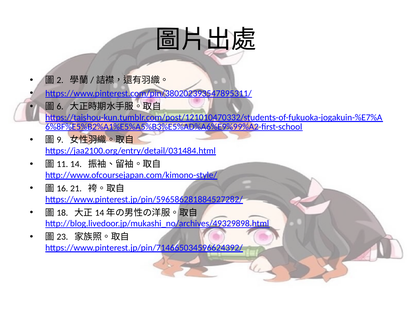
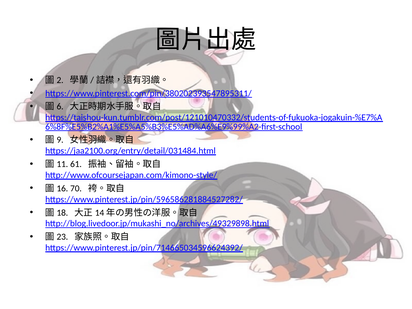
14: 14 -> 61
21: 21 -> 70
